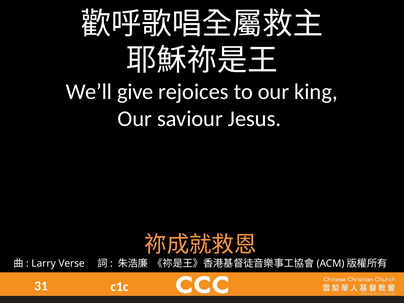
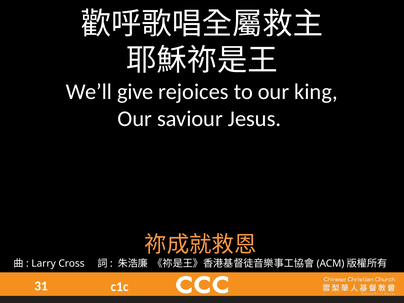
Verse: Verse -> Cross
